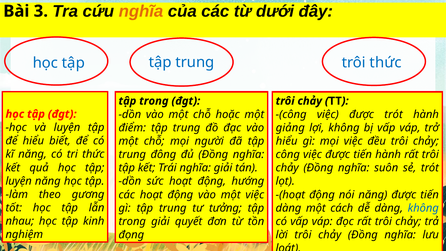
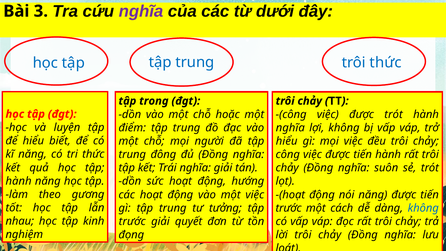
nghĩa at (141, 11) colour: orange -> purple
giảng at (290, 128): giảng -> nghĩa
luyện at (19, 181): luyện -> hành
dàng at (288, 208): dàng -> trước
trong at (132, 221): trong -> trước
